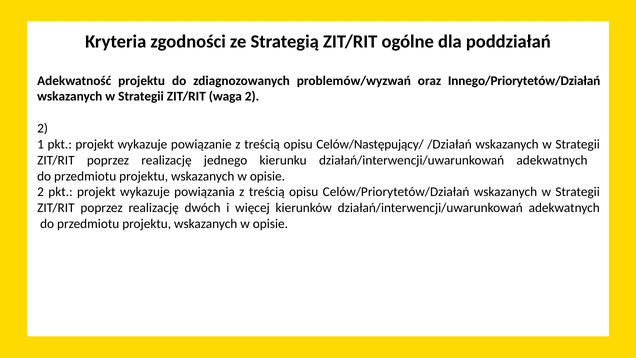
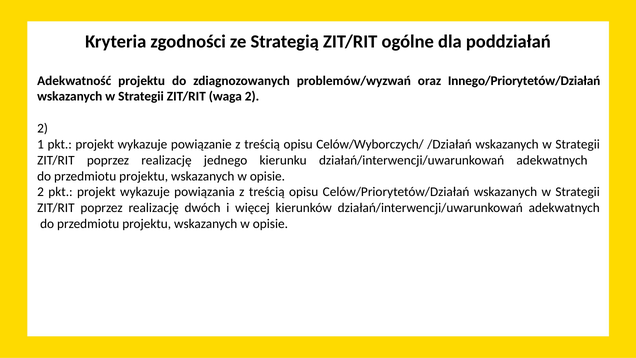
Celów/Następujący/: Celów/Następujący/ -> Celów/Wyborczych/
